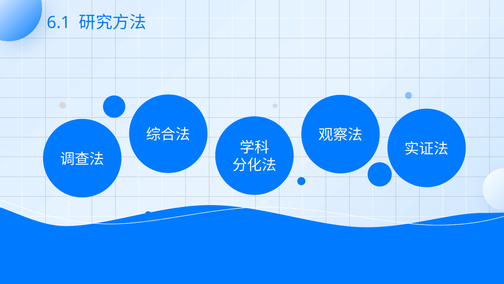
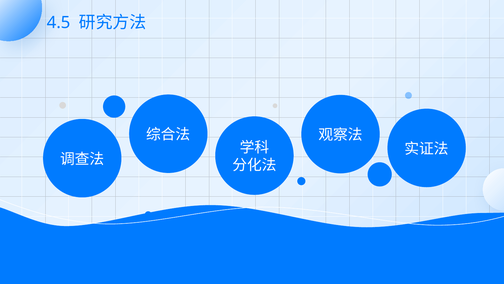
6.1: 6.1 -> 4.5
